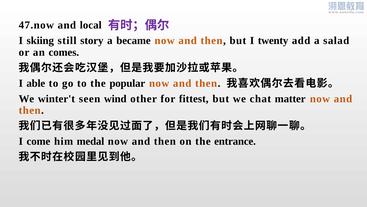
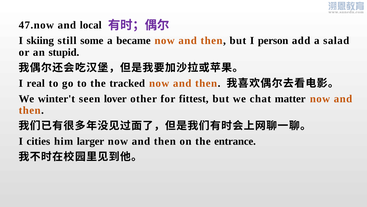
story: story -> some
twenty: twenty -> person
comes: comes -> stupid
able: able -> real
popular: popular -> tracked
wind: wind -> lover
come: come -> cities
medal: medal -> larger
